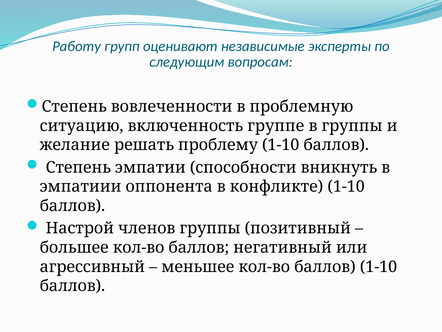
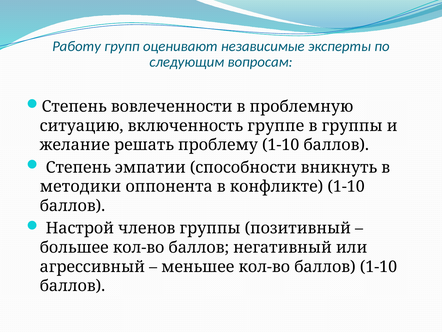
эмпатиии: эмпатиии -> методики
